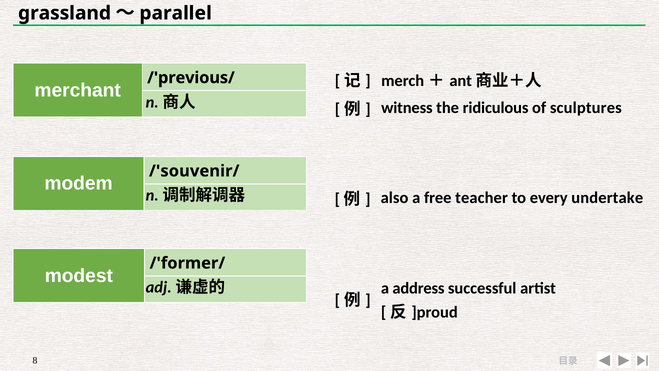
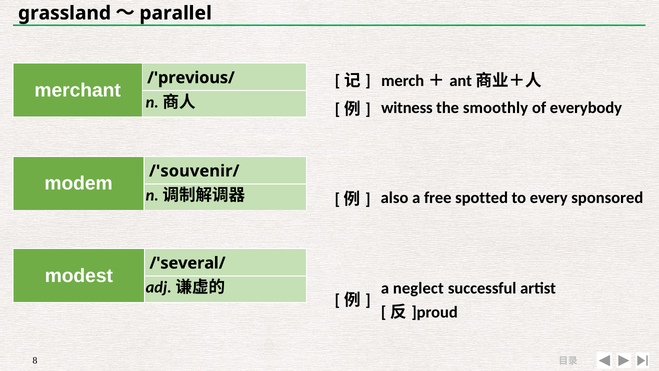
ridiculous: ridiculous -> smoothly
sculptures: sculptures -> everybody
teacher: teacher -> spotted
undertake: undertake -> sponsored
/'former/: /'former/ -> /'several/
address: address -> neglect
